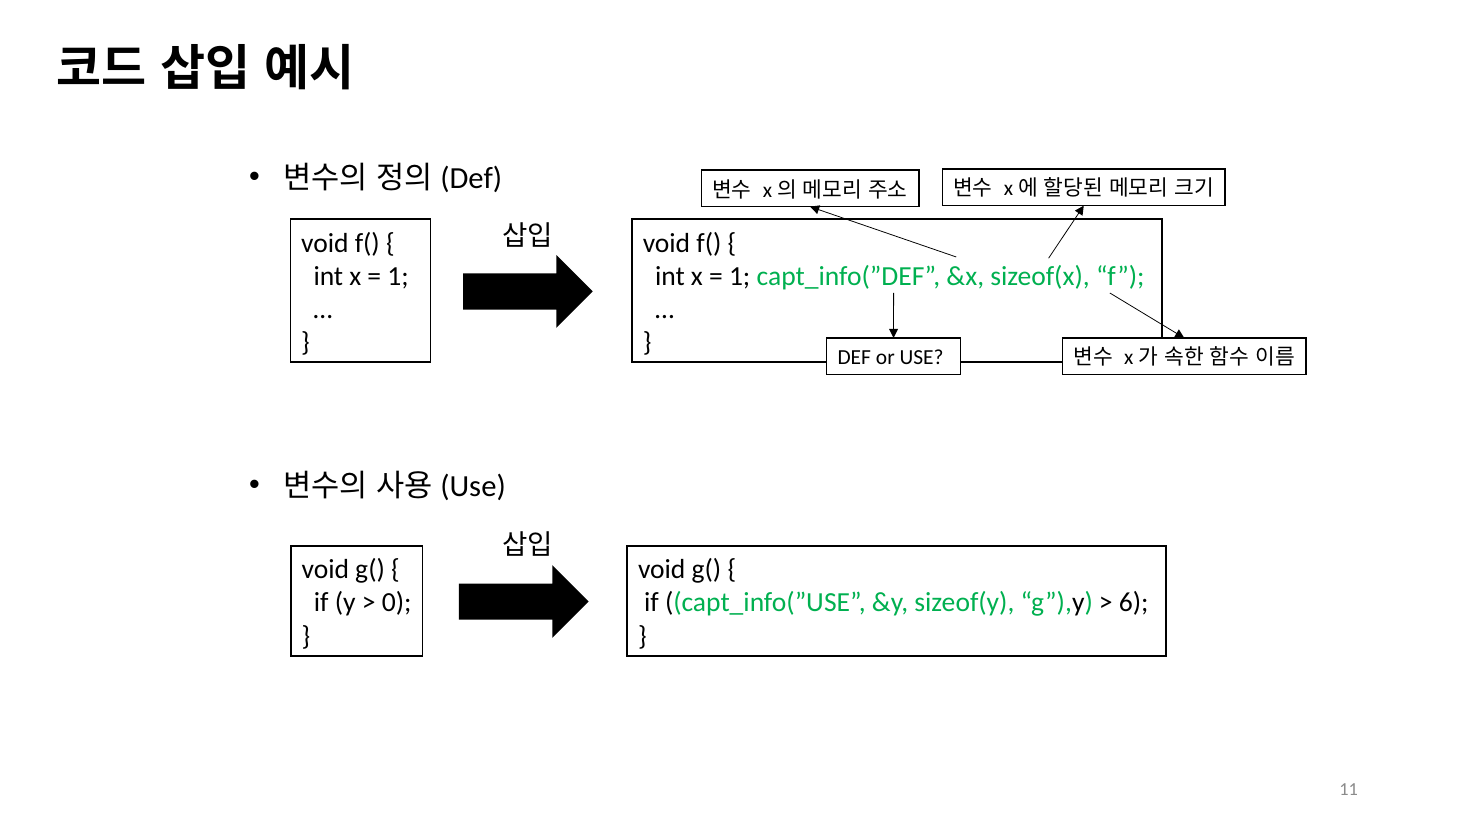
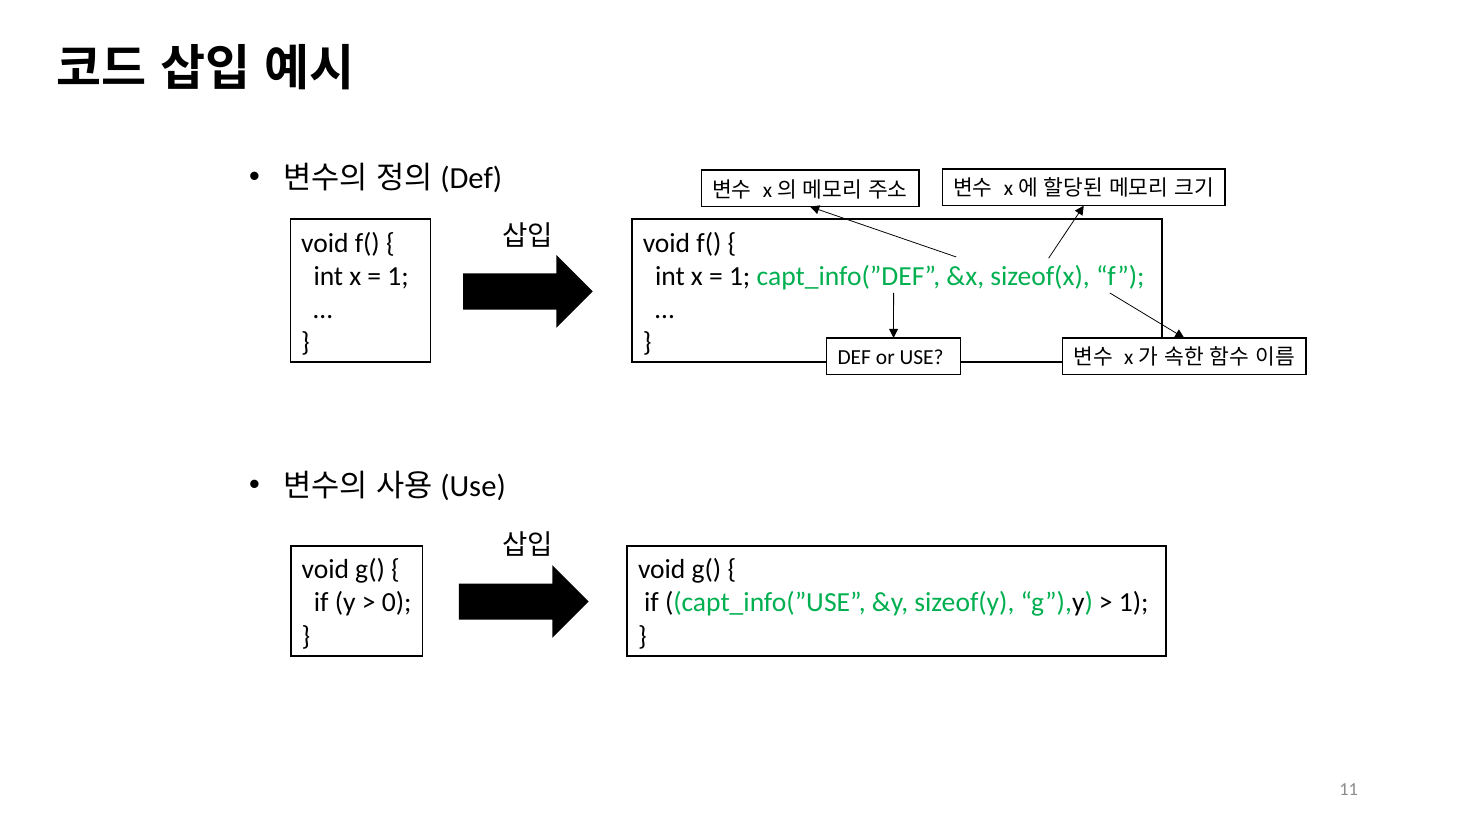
6 at (1134, 603): 6 -> 1
